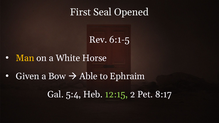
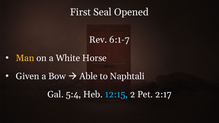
6:1-5: 6:1-5 -> 6:1-7
Ephraim: Ephraim -> Naphtali
12:15 colour: light green -> light blue
8:17: 8:17 -> 2:17
